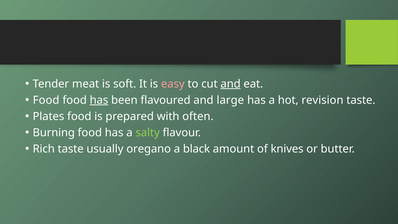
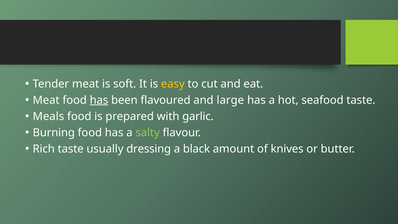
easy colour: pink -> yellow
and at (231, 84) underline: present -> none
Food at (46, 100): Food -> Meat
revision: revision -> seafood
Plates: Plates -> Meals
often: often -> garlic
oregano: oregano -> dressing
